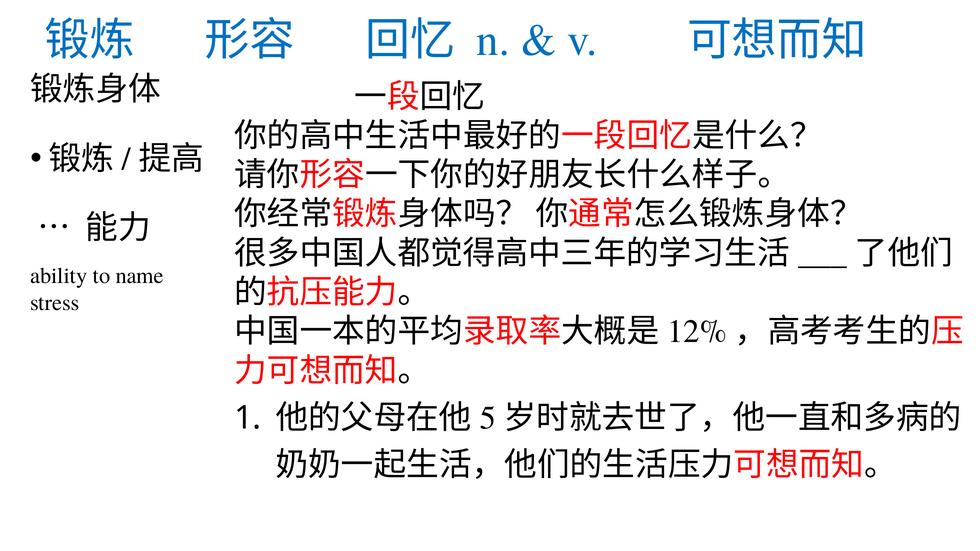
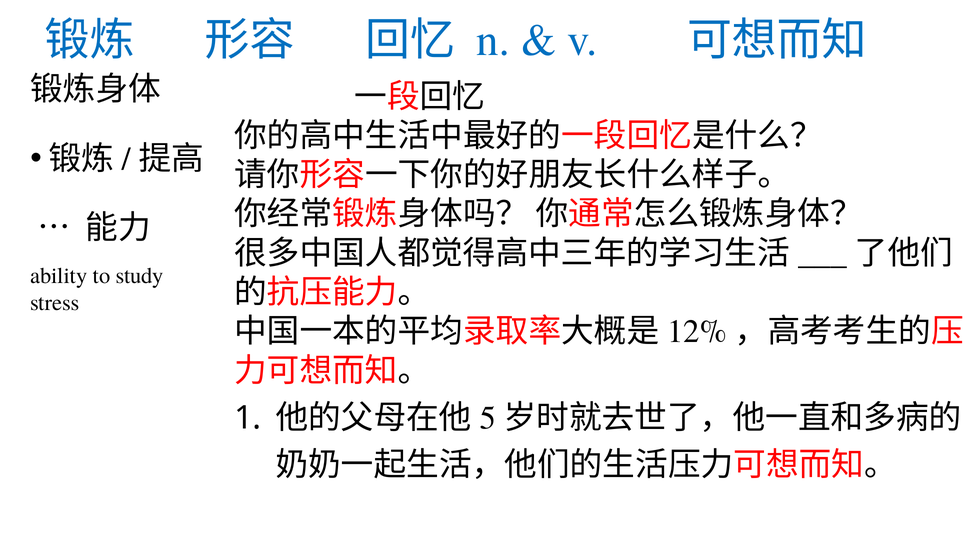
name: name -> study
